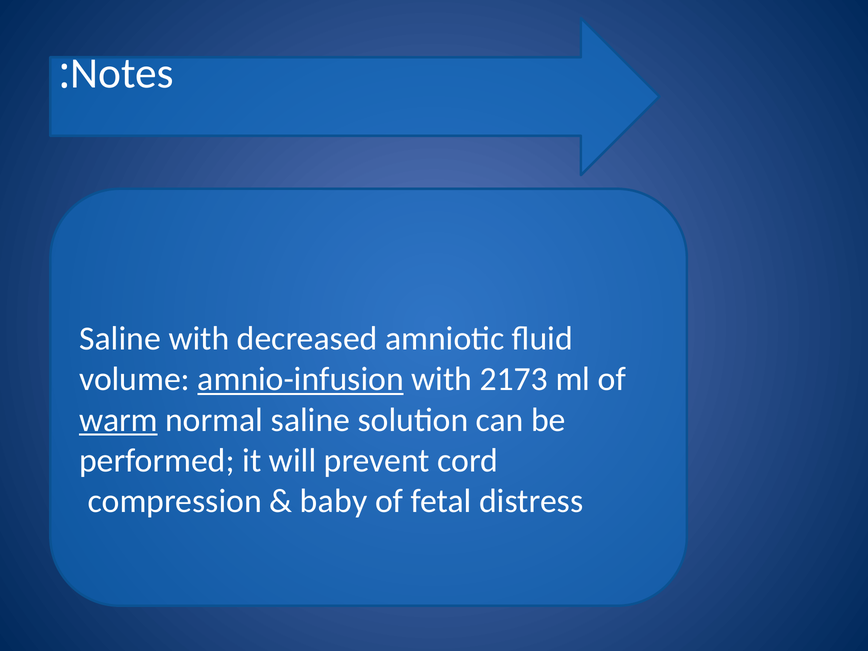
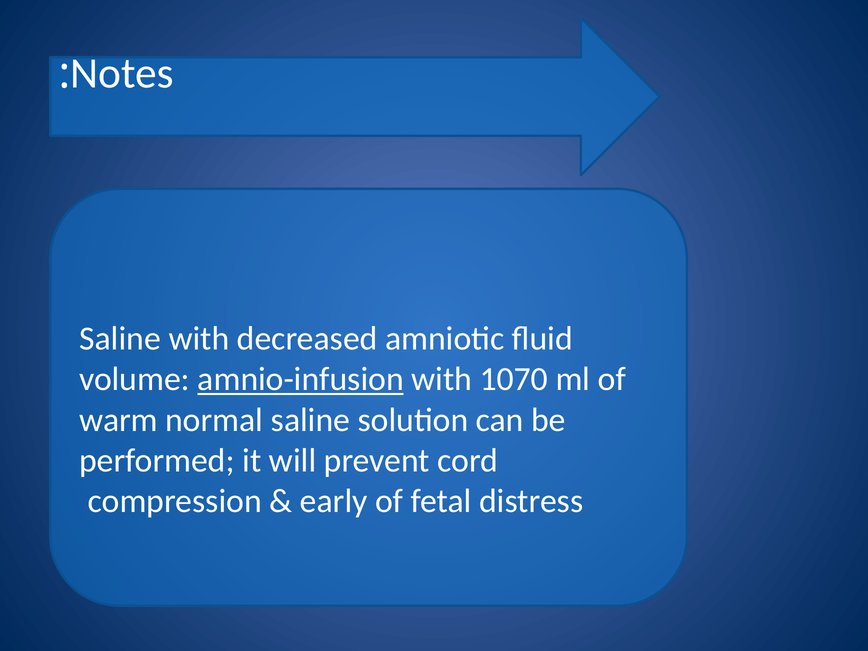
2173: 2173 -> 1070
warm underline: present -> none
baby: baby -> early
